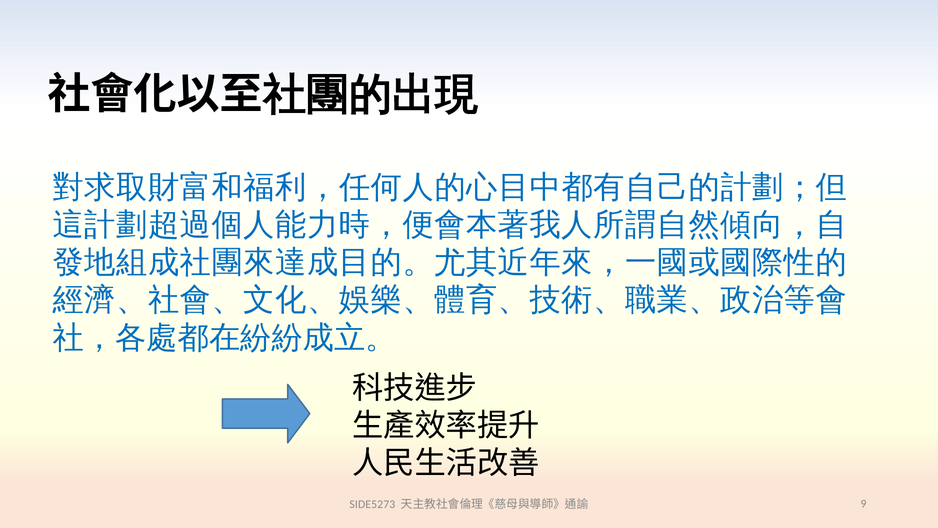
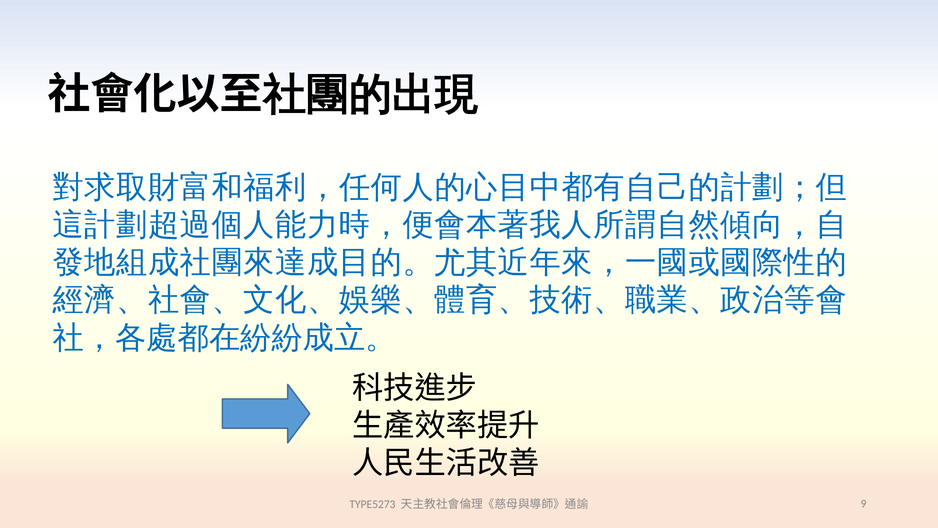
SIDE5273: SIDE5273 -> TYPE5273
